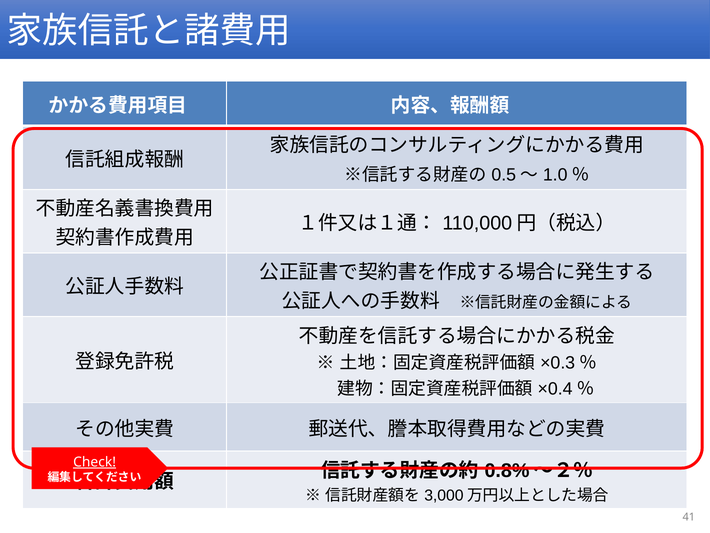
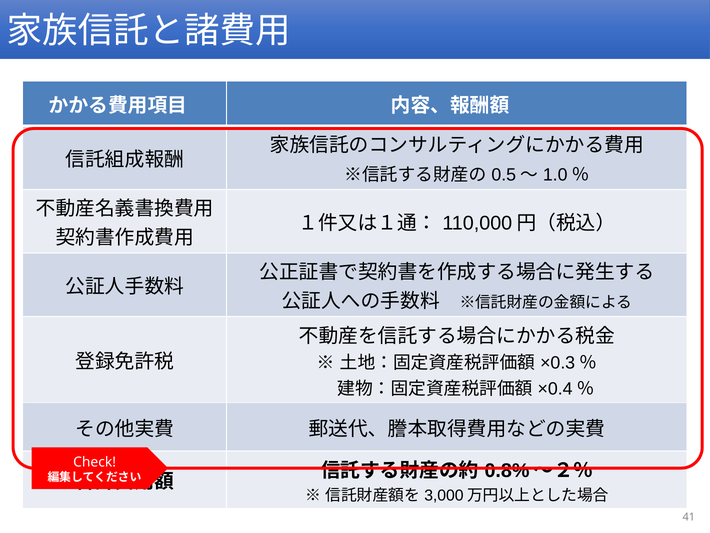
Check underline: present -> none
